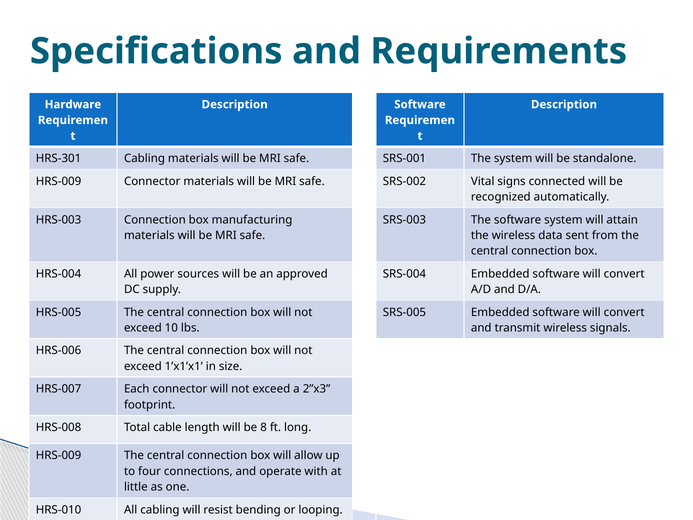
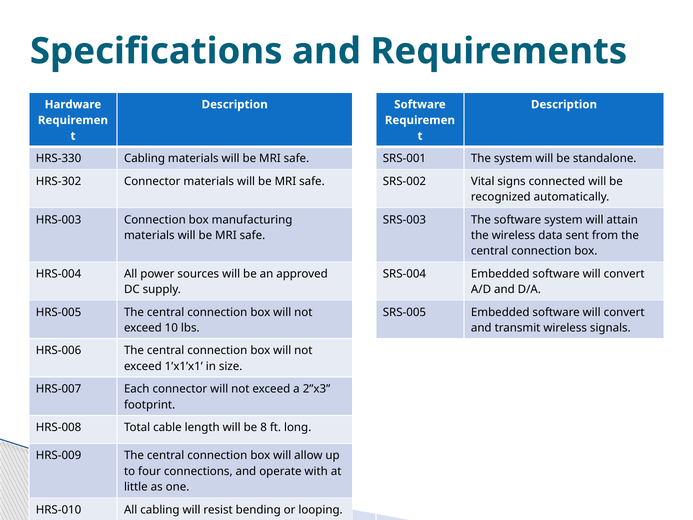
HRS-301: HRS-301 -> HRS-330
HRS-009 at (59, 181): HRS-009 -> HRS-302
